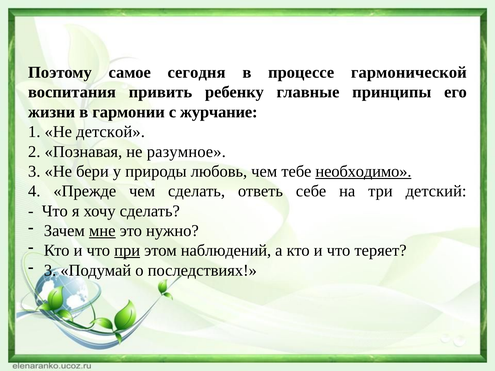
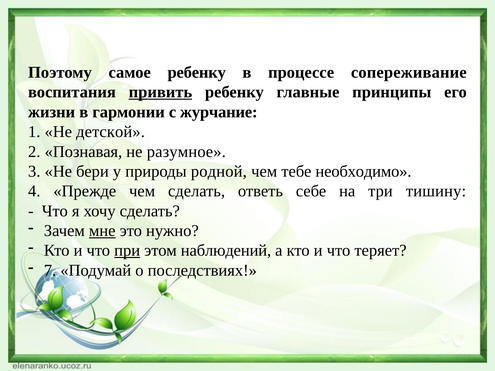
самое сегодня: сегодня -> ребенку
гармонической: гармонической -> сопереживание
привить underline: none -> present
любовь: любовь -> родной
необходимо underline: present -> none
детский: детский -> тишину
3 at (50, 270): 3 -> 7
